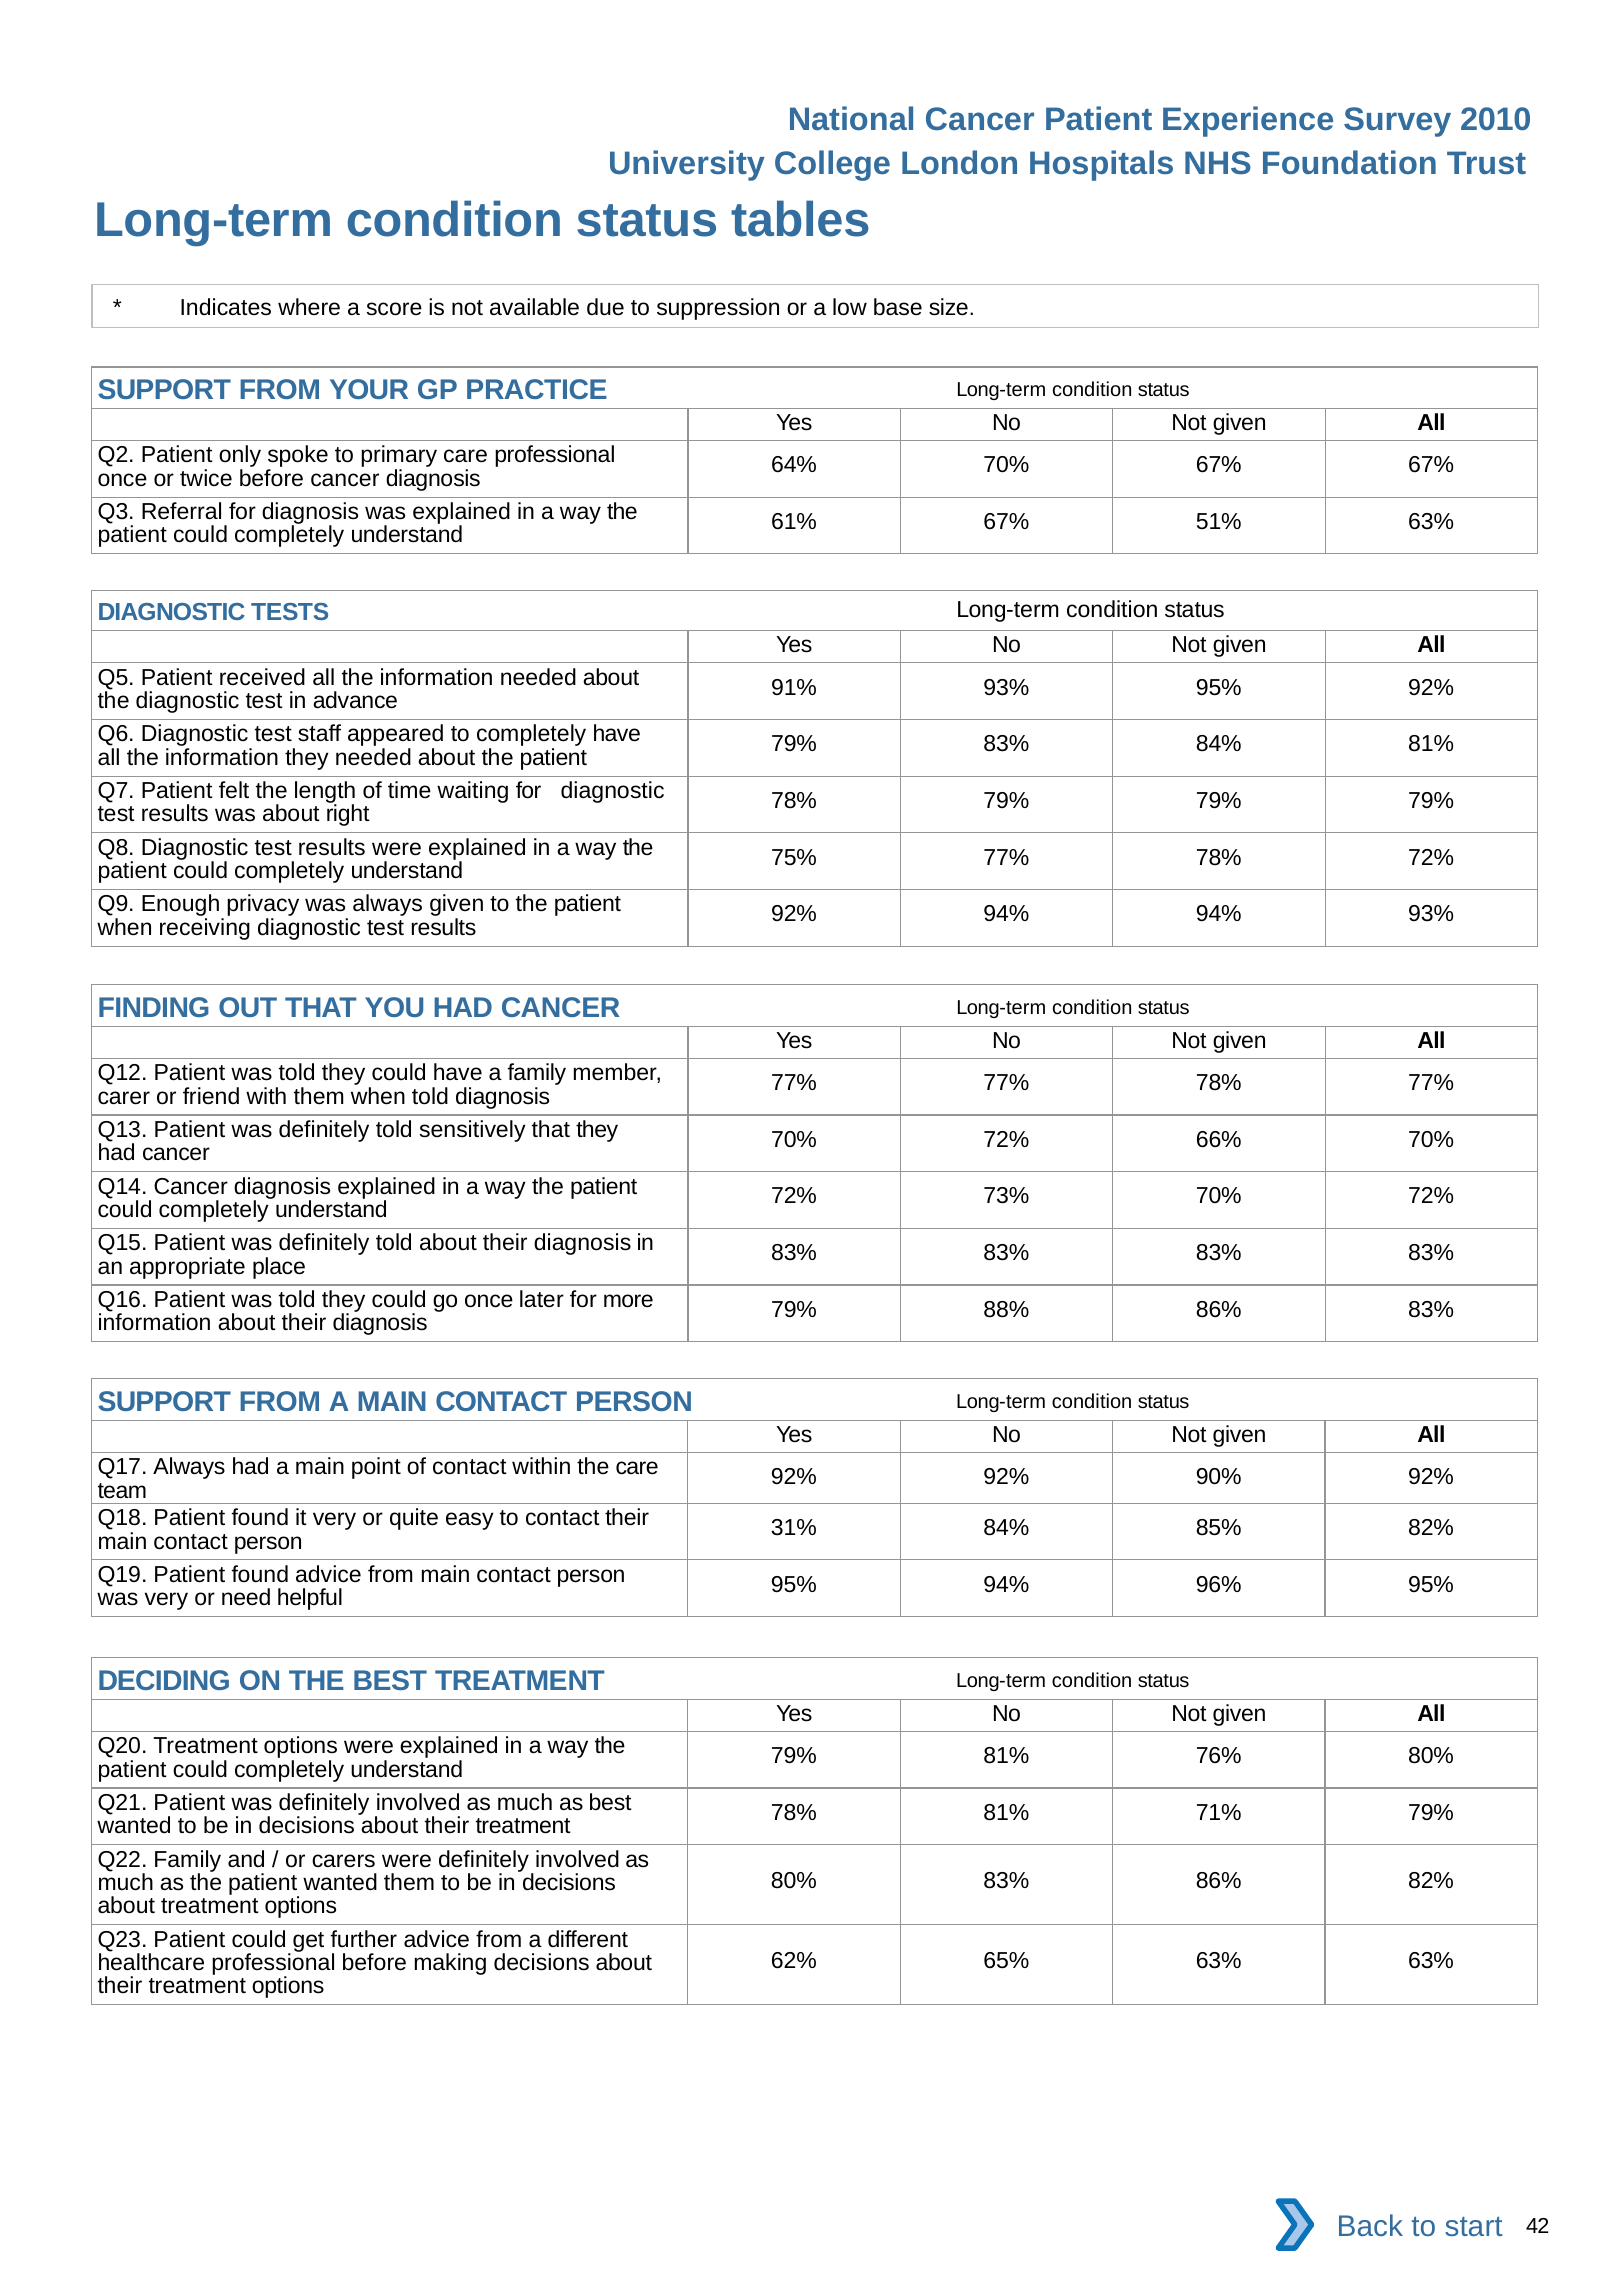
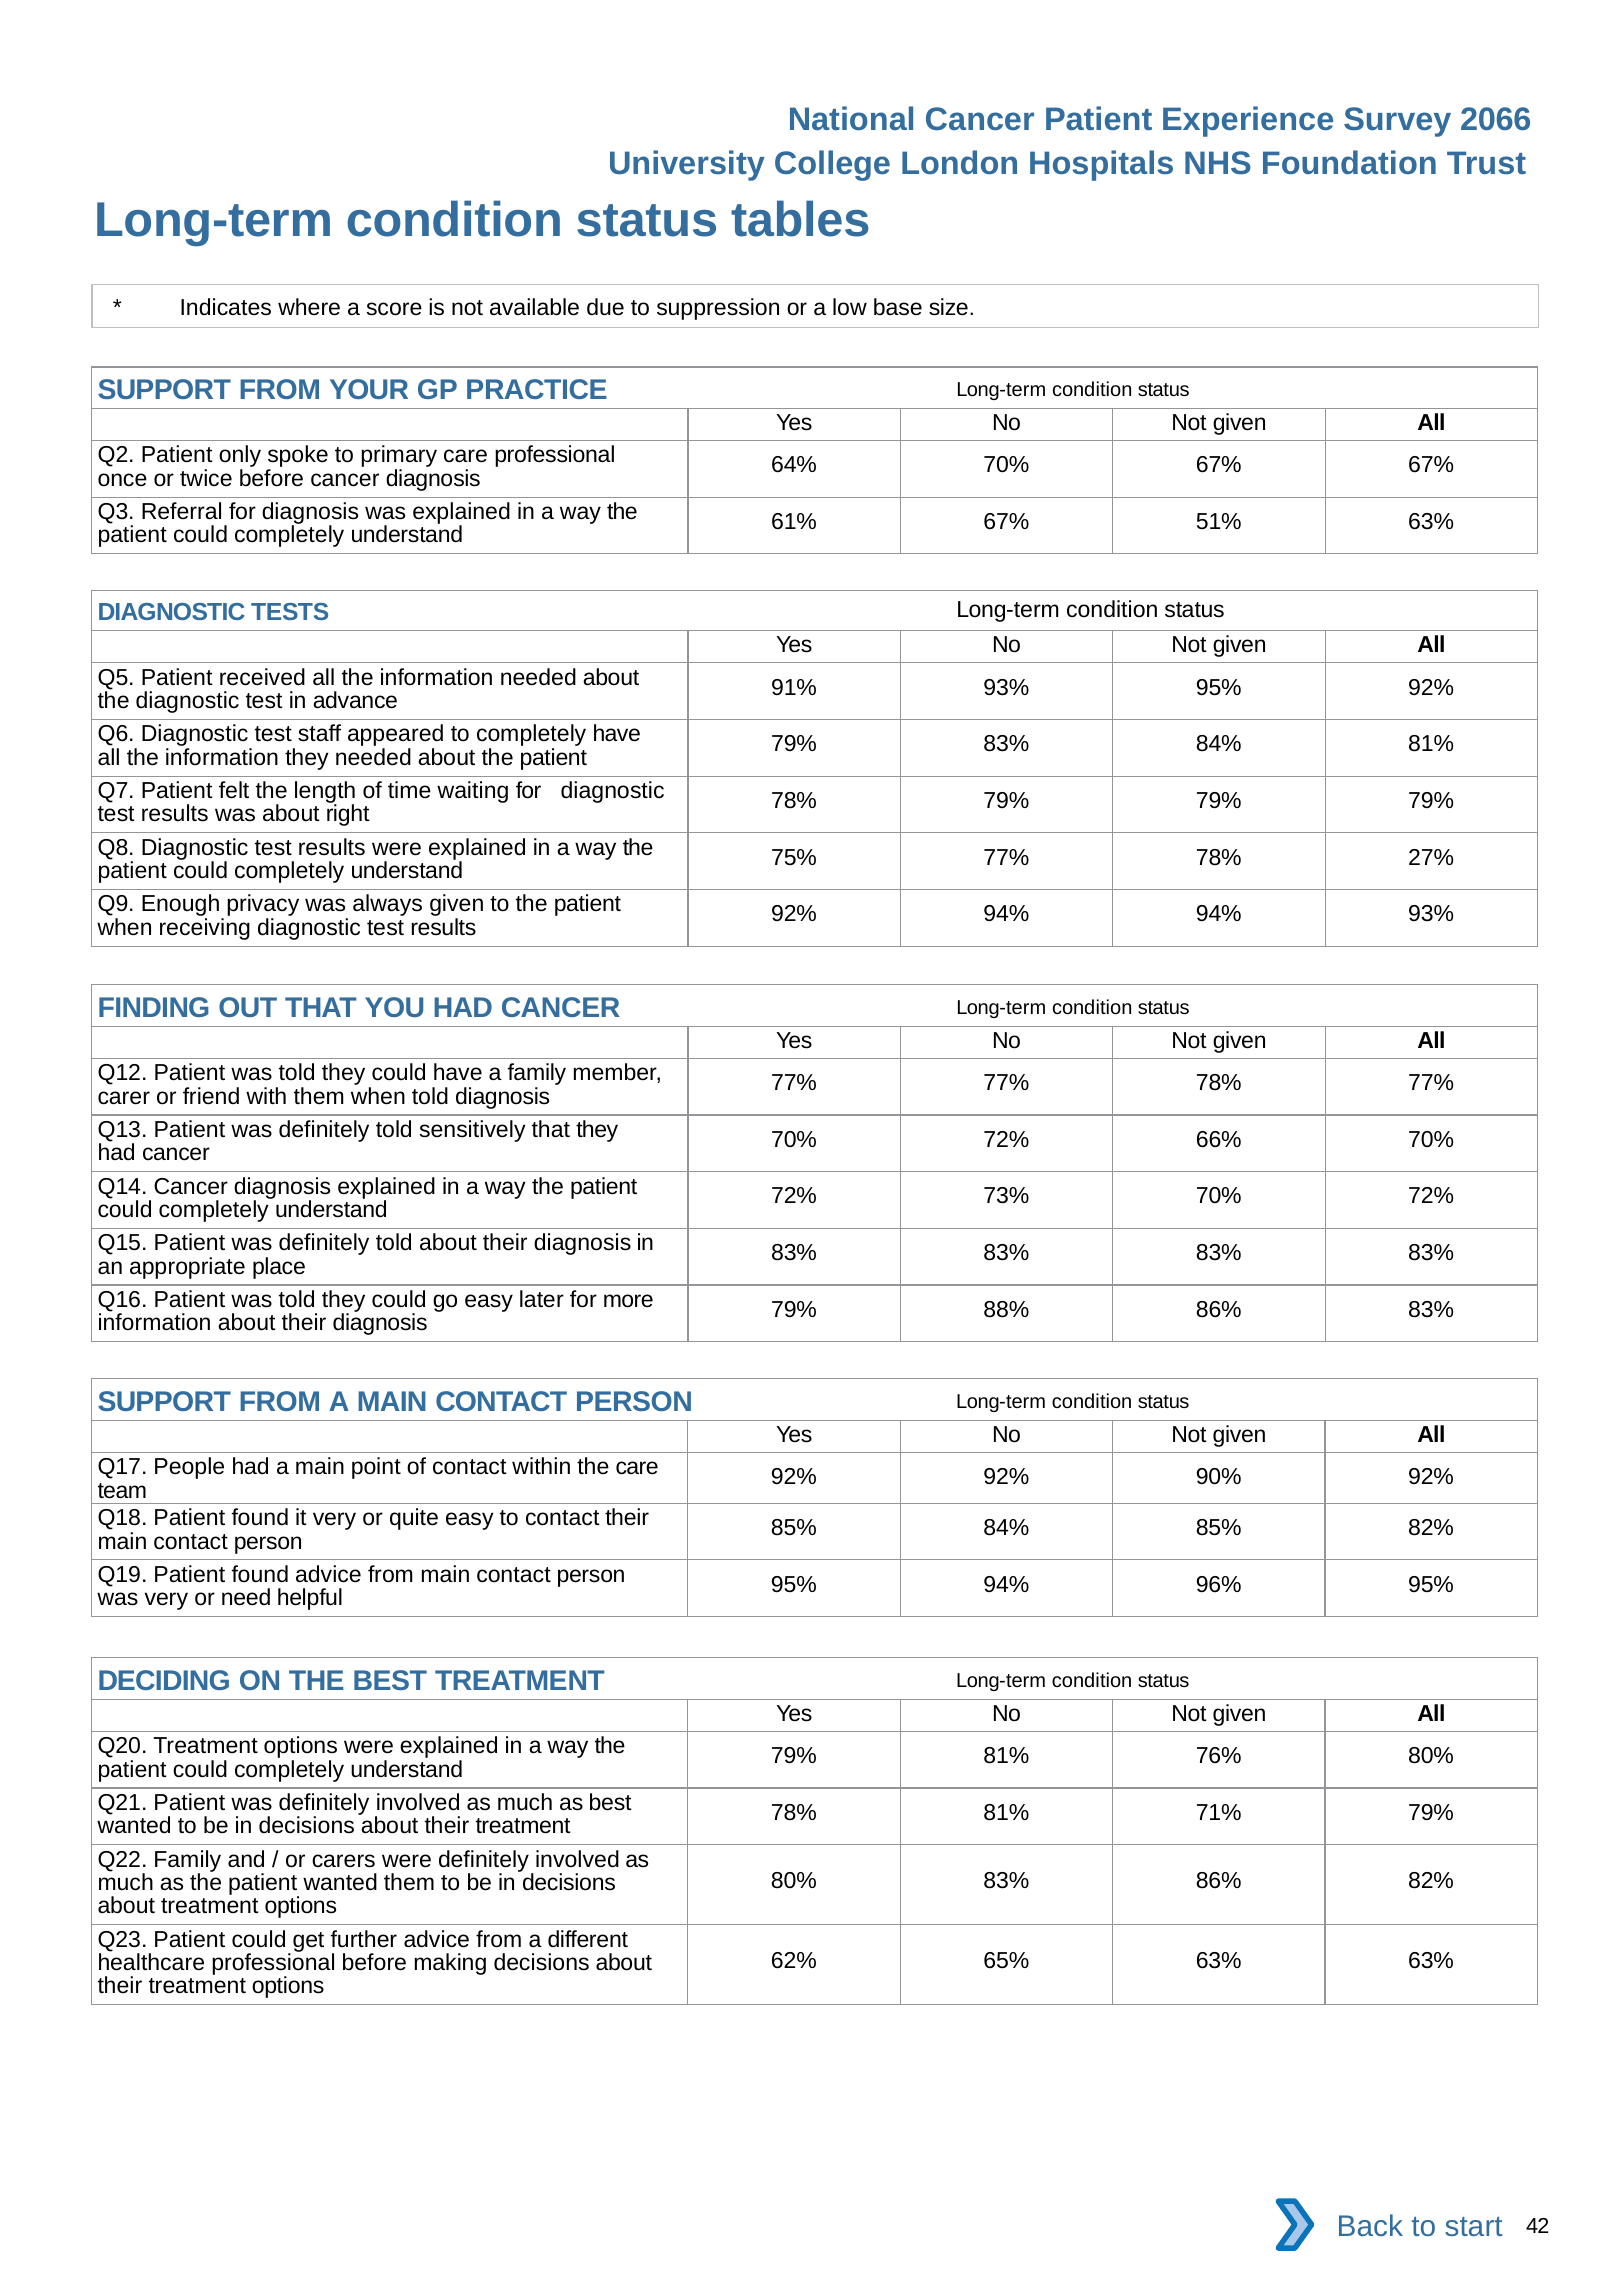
2010: 2010 -> 2066
78% 72%: 72% -> 27%
go once: once -> easy
Q17 Always: Always -> People
31% at (794, 1528): 31% -> 85%
